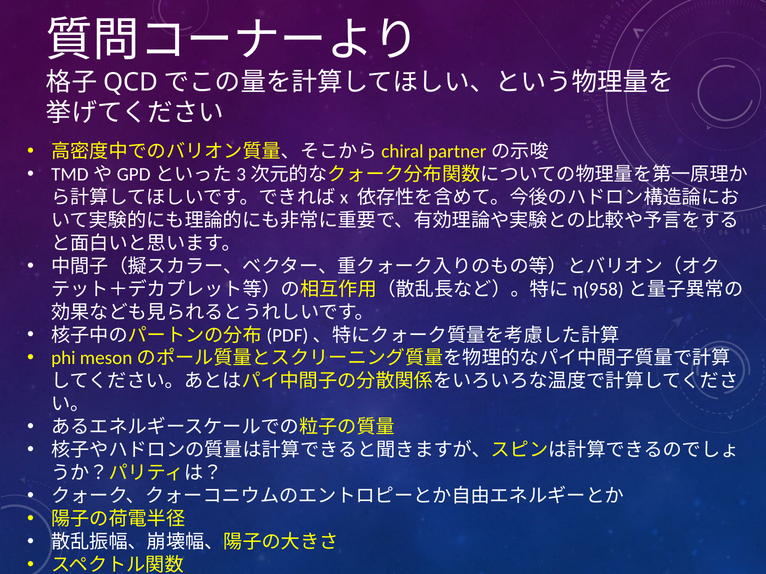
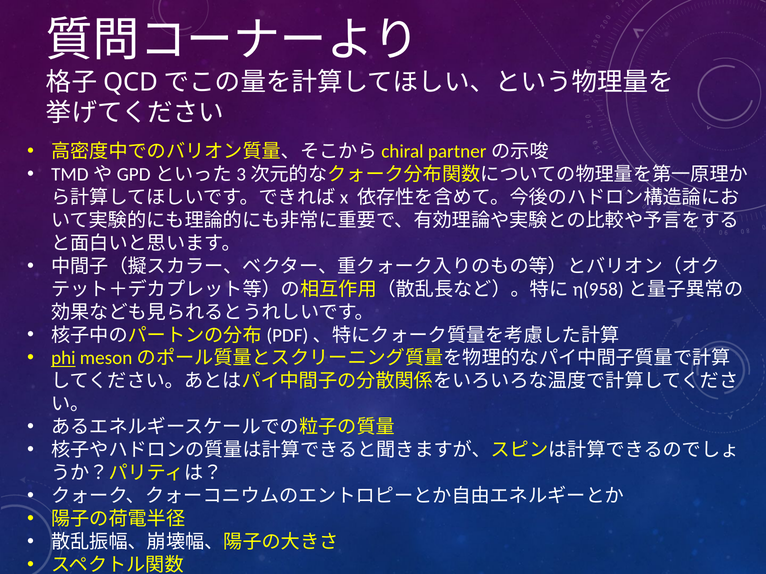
phi underline: none -> present
